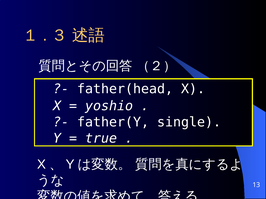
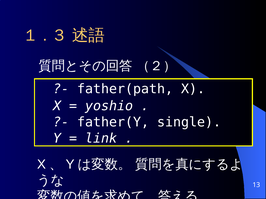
father(head: father(head -> father(path
true: true -> link
